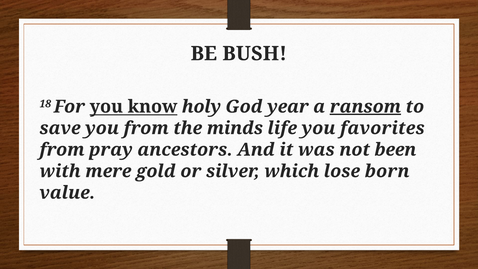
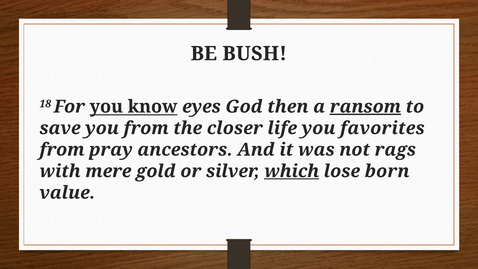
holy: holy -> eyes
year: year -> then
minds: minds -> closer
been: been -> rags
which underline: none -> present
